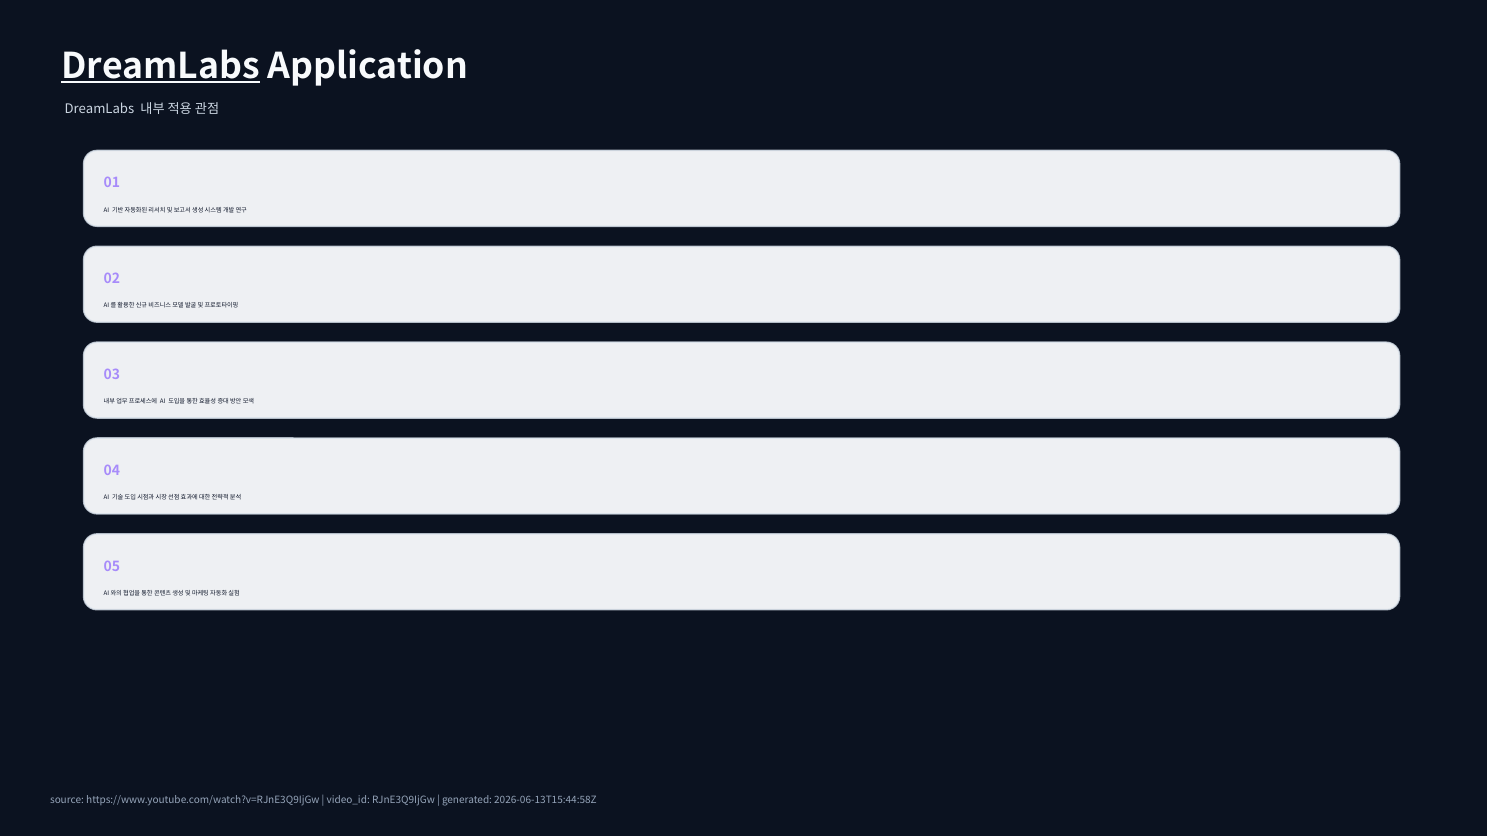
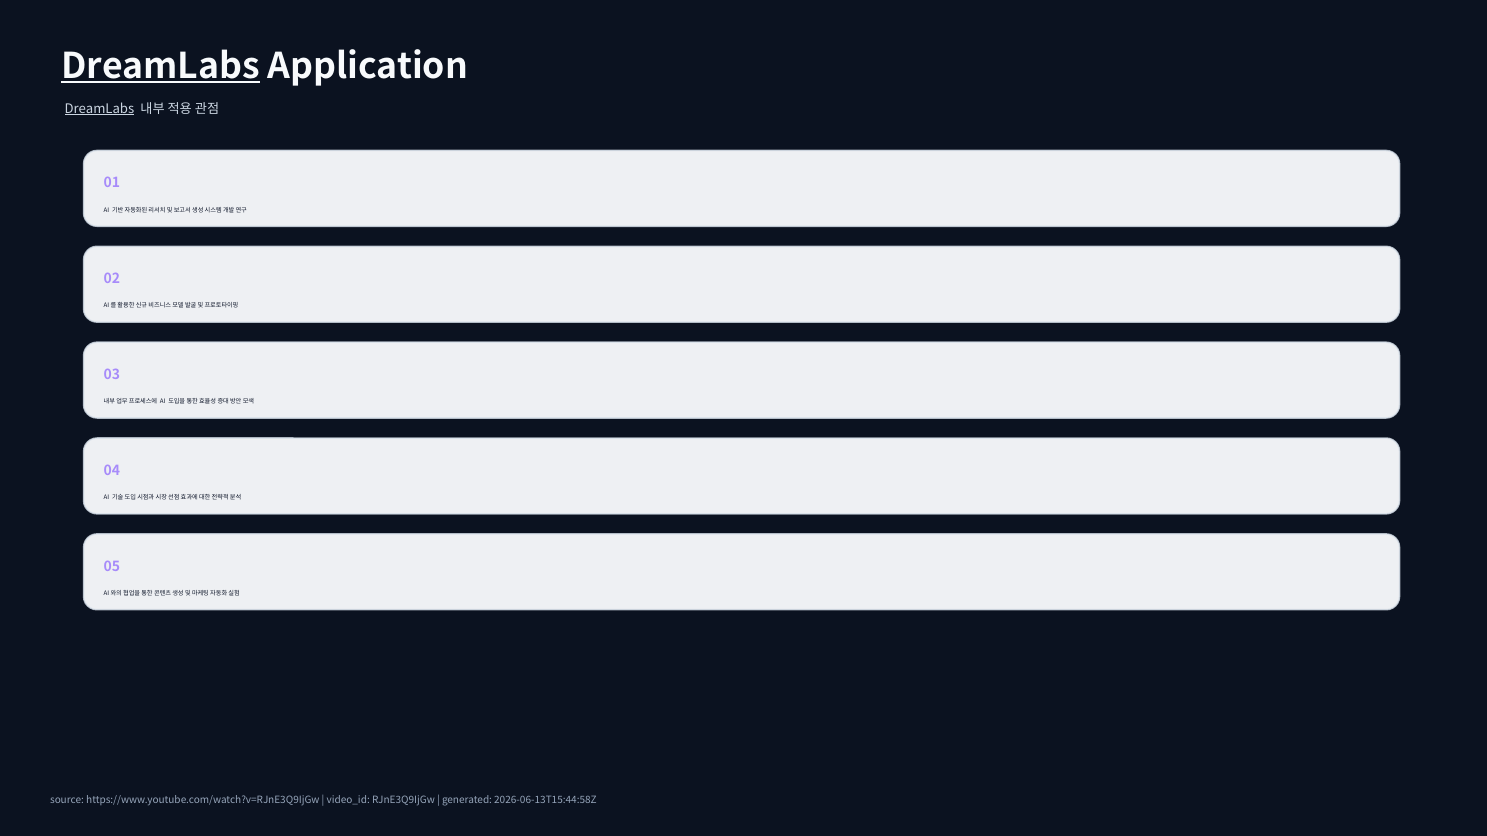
DreamLabs at (99, 109) underline: none -> present
